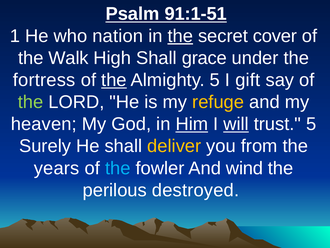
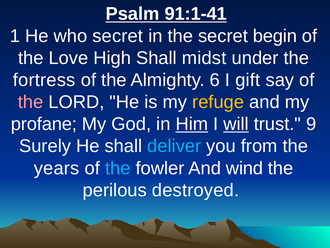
91:1-51: 91:1-51 -> 91:1-41
who nation: nation -> secret
the at (180, 36) underline: present -> none
cover: cover -> begin
Walk: Walk -> Love
grace: grace -> midst
the at (114, 80) underline: present -> none
Almighty 5: 5 -> 6
the at (31, 102) colour: light green -> pink
heaven: heaven -> profane
trust 5: 5 -> 9
deliver colour: yellow -> light blue
